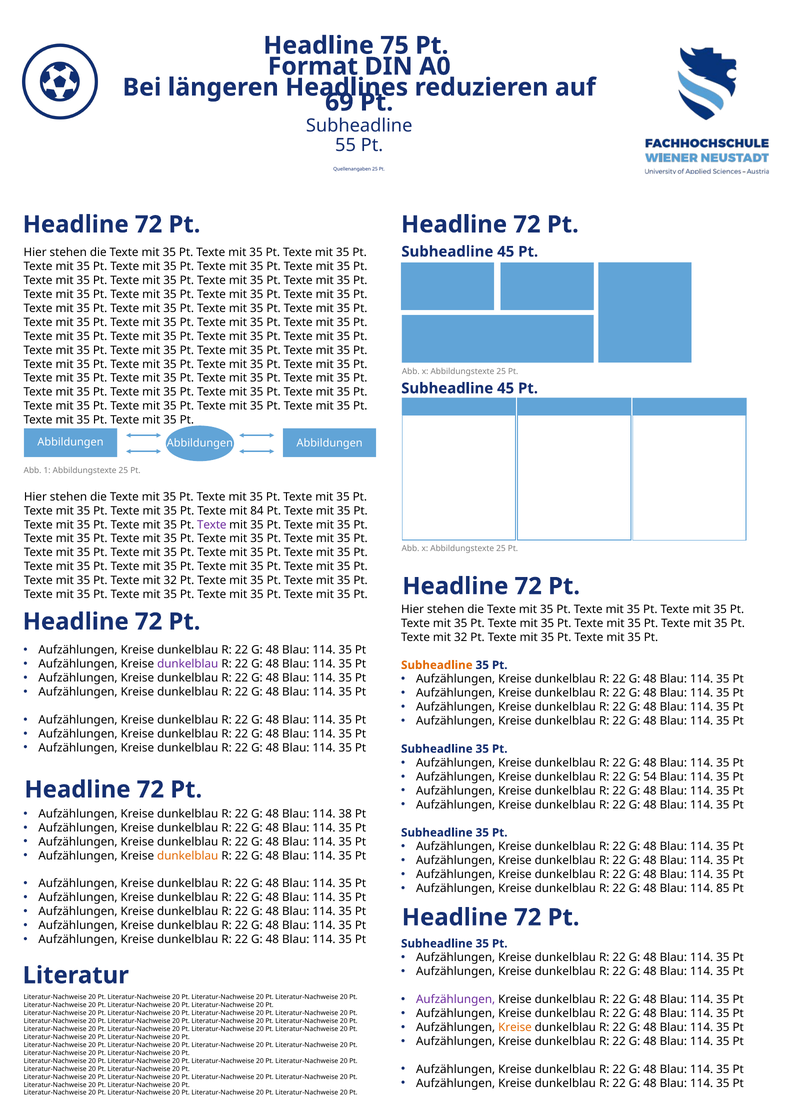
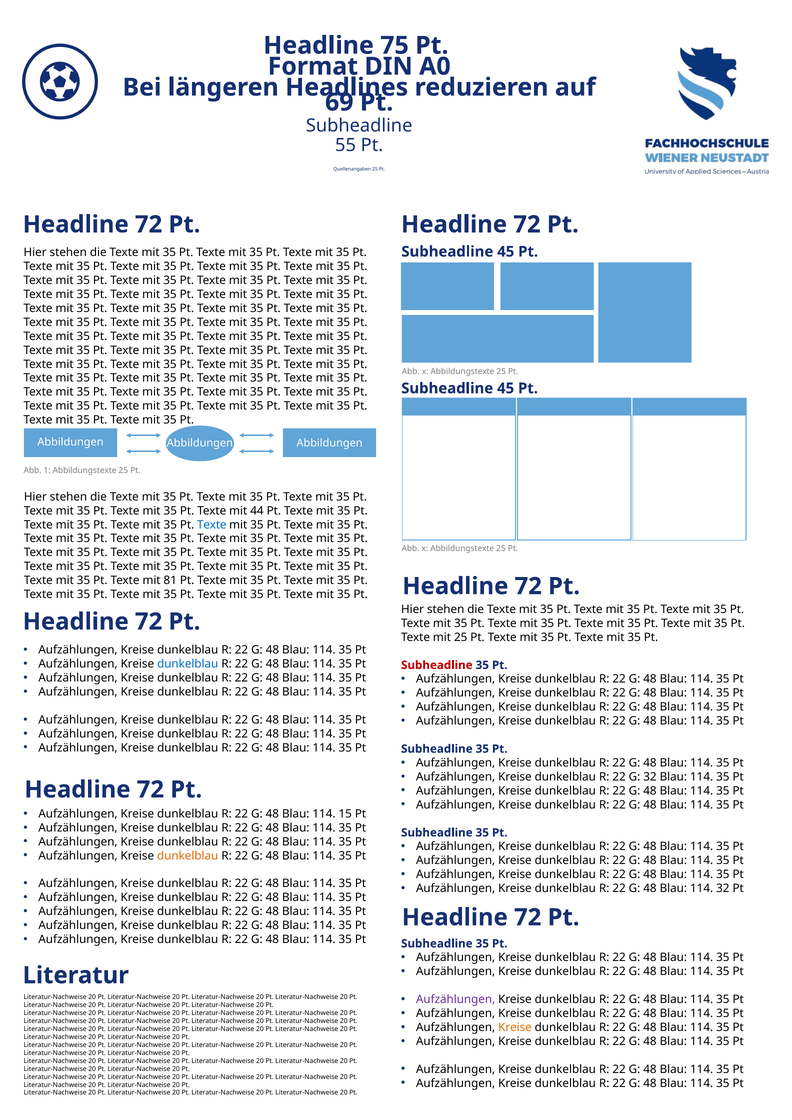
84: 84 -> 44
Texte at (212, 525) colour: purple -> blue
32 at (170, 580): 32 -> 81
32 at (461, 637): 32 -> 25
dunkelblau at (188, 664) colour: purple -> blue
Subheadline at (437, 665) colour: orange -> red
G 54: 54 -> 32
38: 38 -> 15
114 85: 85 -> 32
